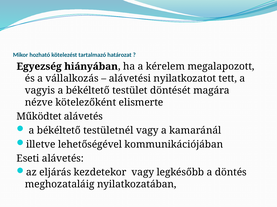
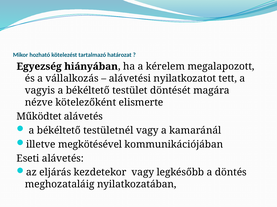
lehetőségével: lehetőségével -> megkötésével
